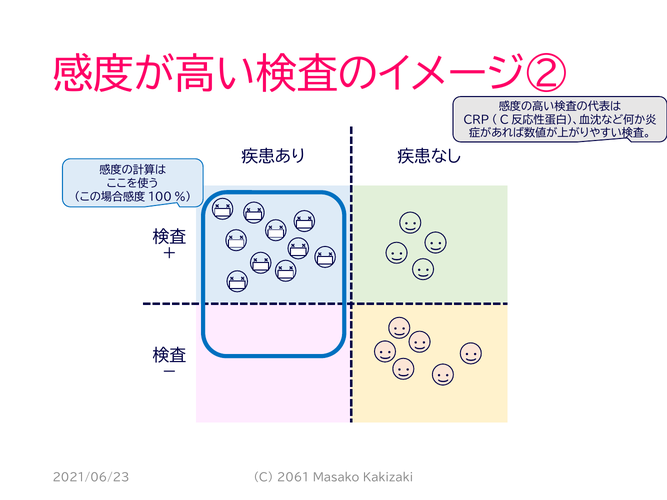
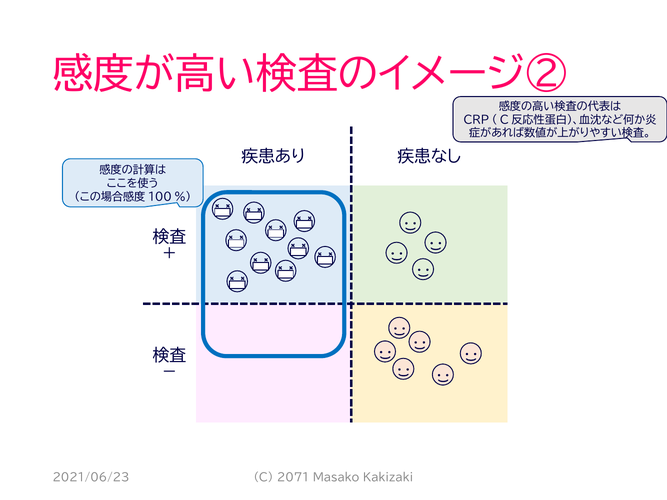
2061: 2061 -> 2071
